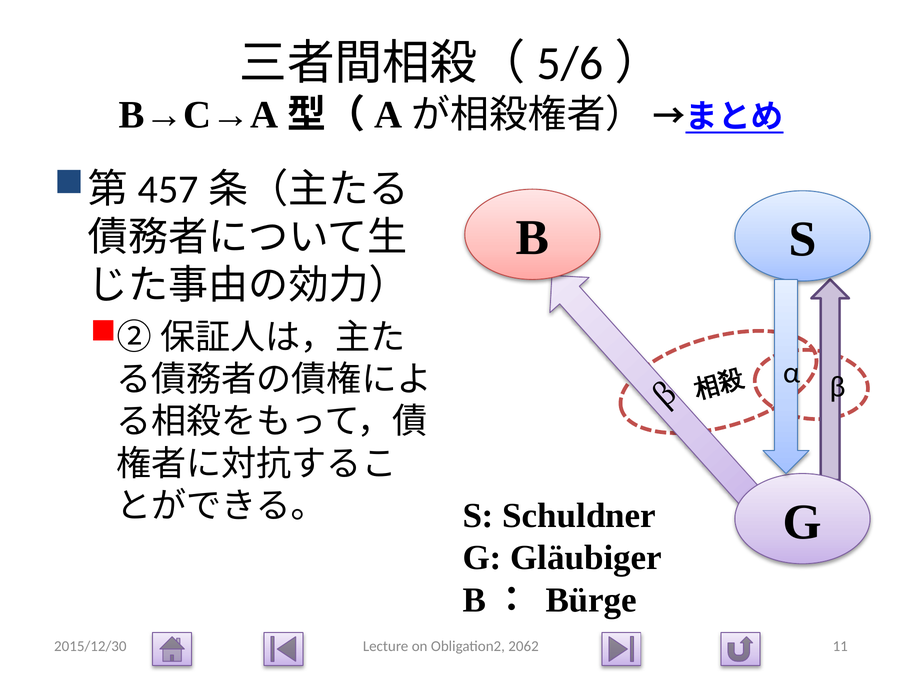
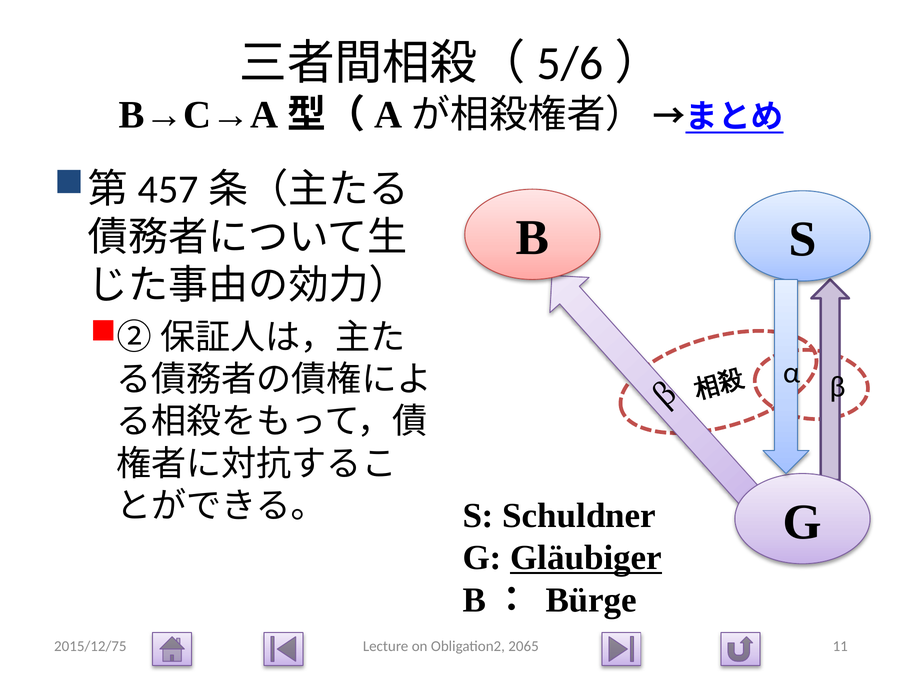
Gläubiger underline: none -> present
2015/12/30: 2015/12/30 -> 2015/12/75
2062: 2062 -> 2065
